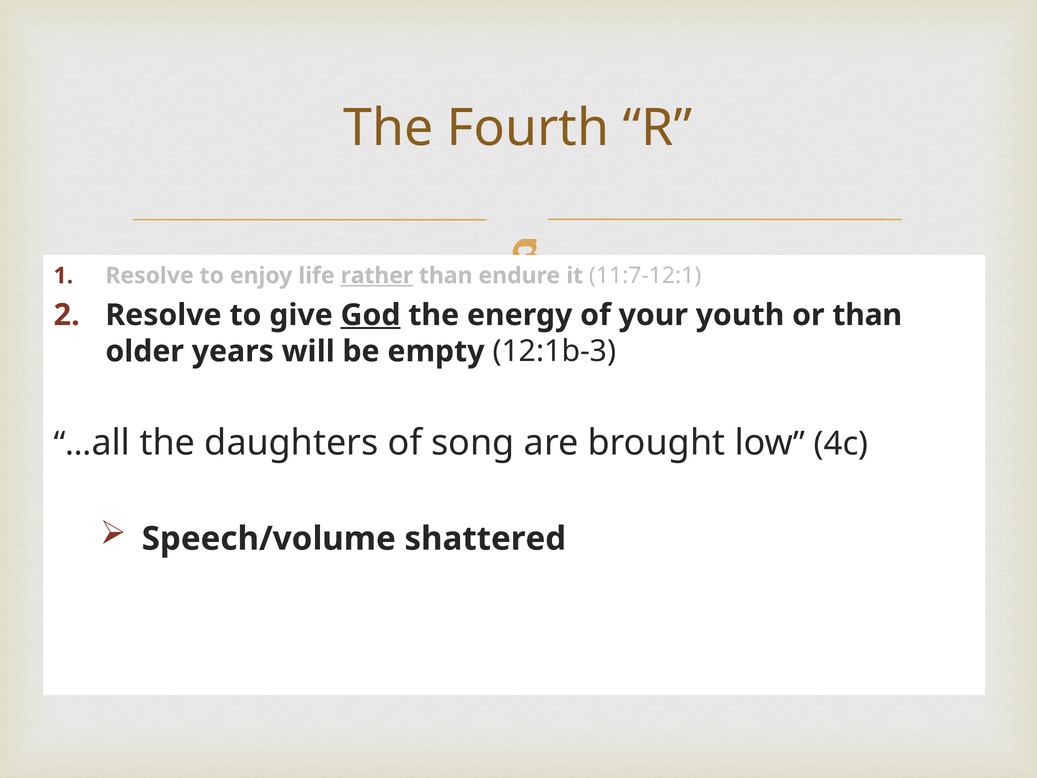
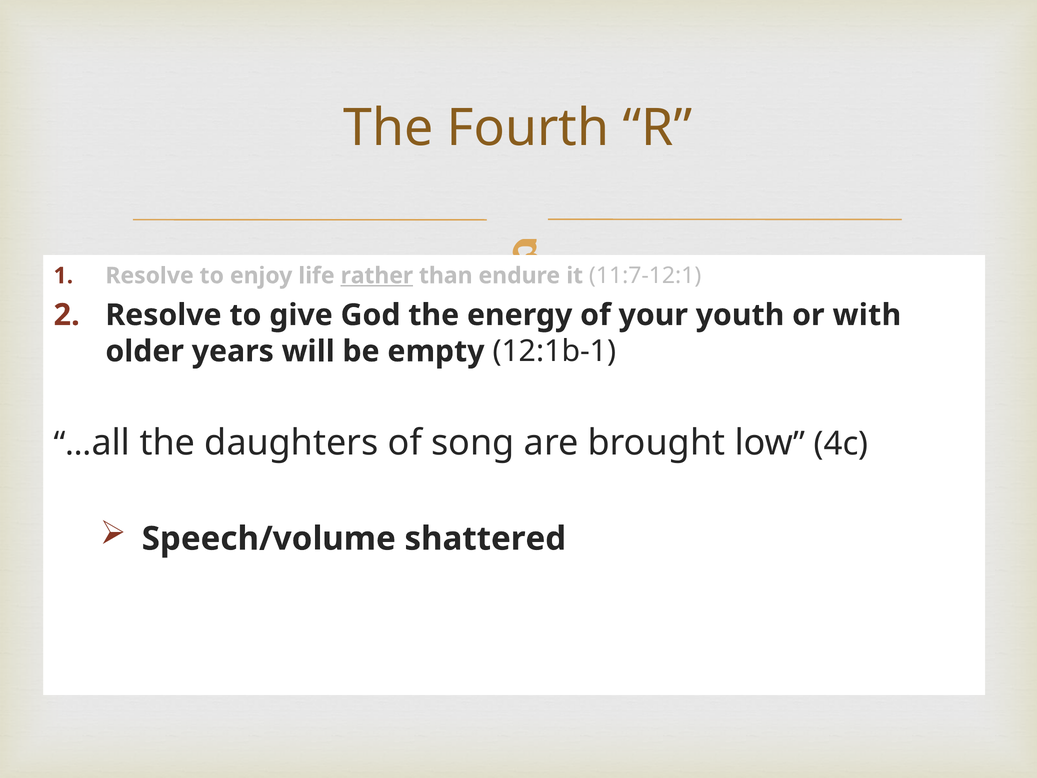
God underline: present -> none
or than: than -> with
12:1b-3: 12:1b-3 -> 12:1b-1
